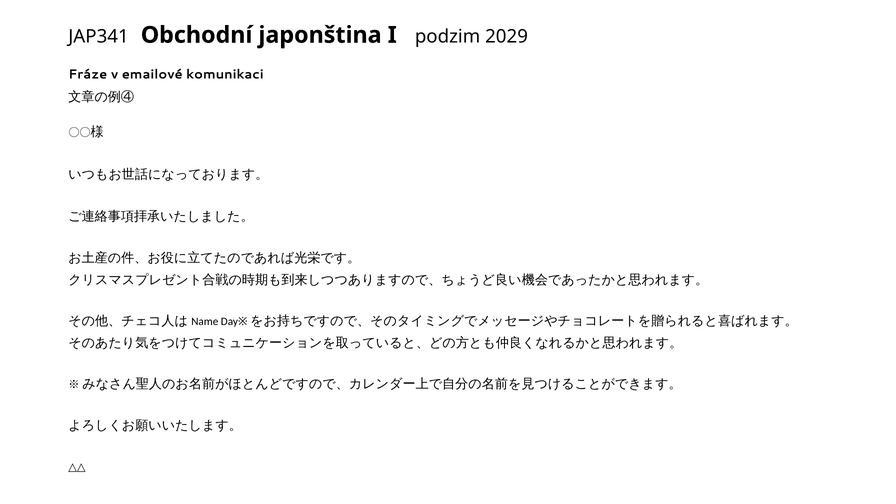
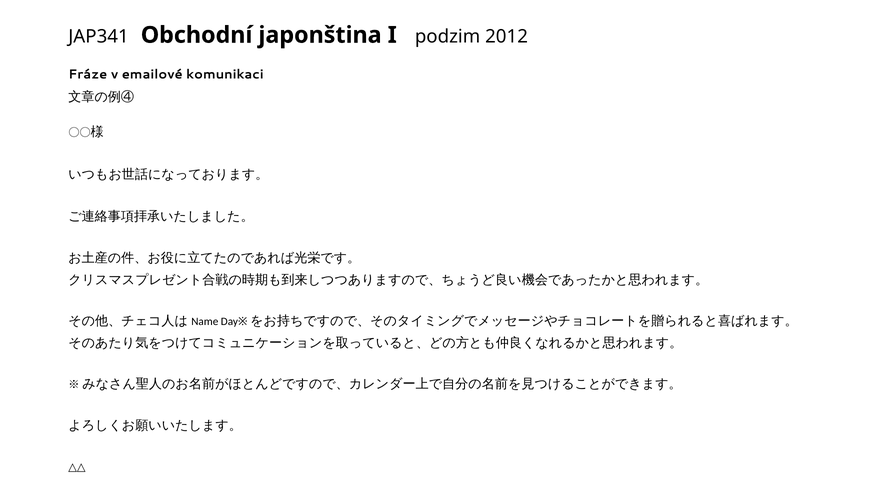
2029: 2029 -> 2012
